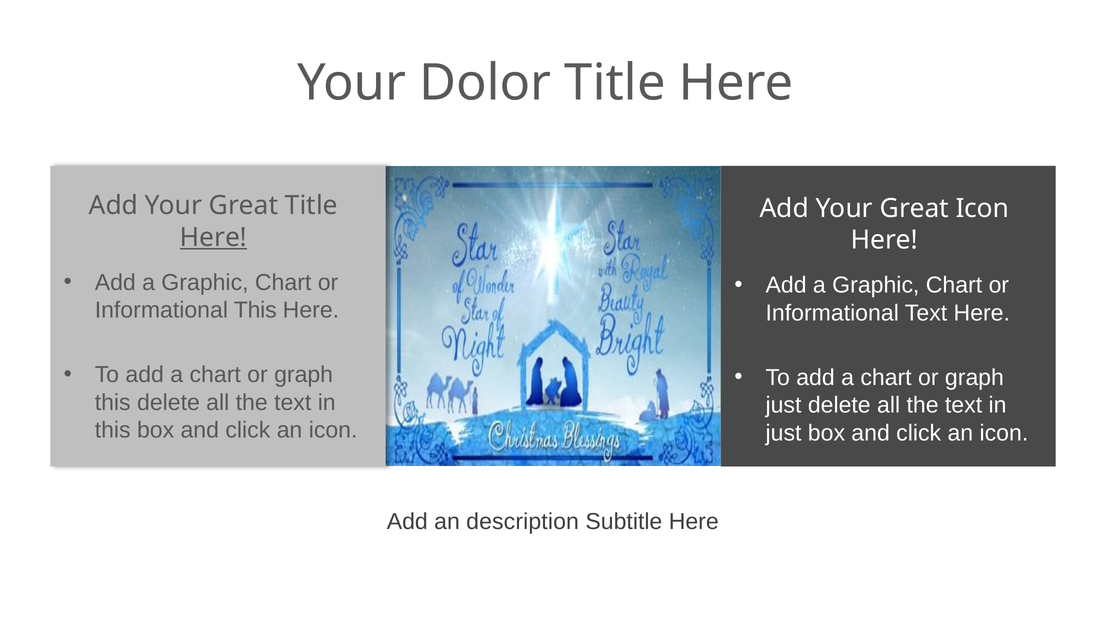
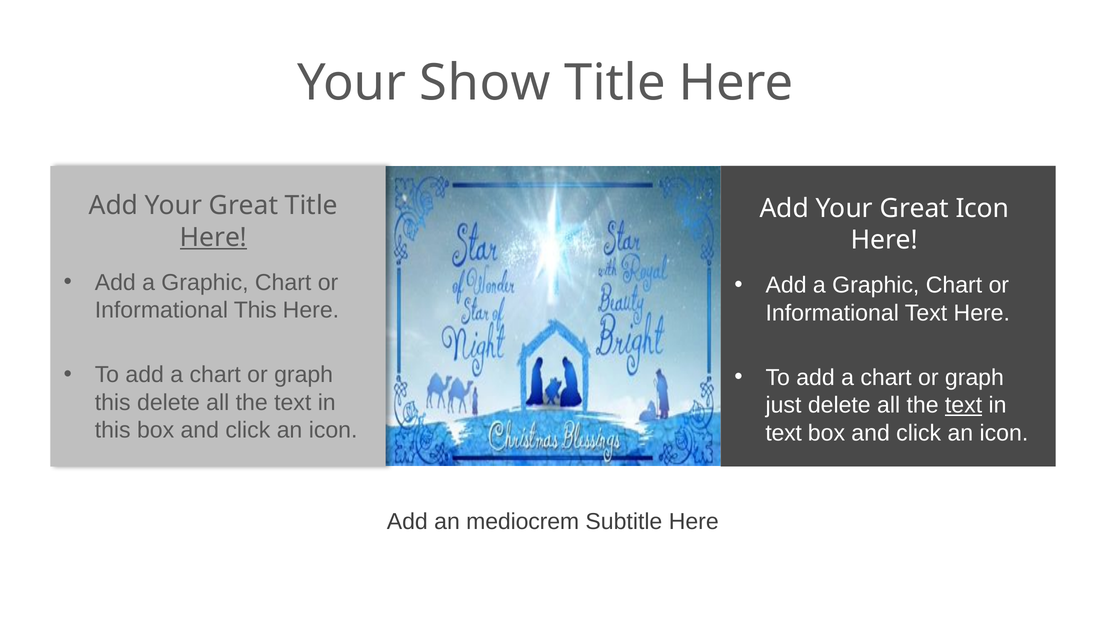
Dolor: Dolor -> Show
text at (964, 405) underline: none -> present
just at (784, 433): just -> text
description: description -> mediocrem
